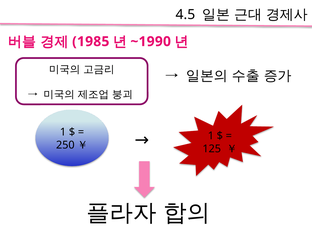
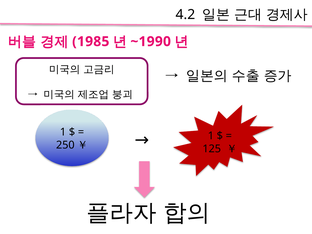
4.5: 4.5 -> 4.2
